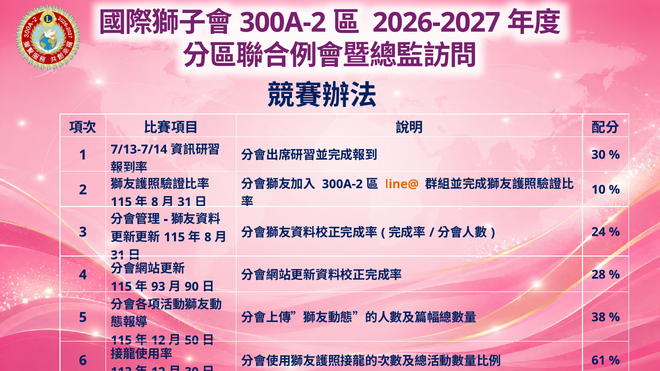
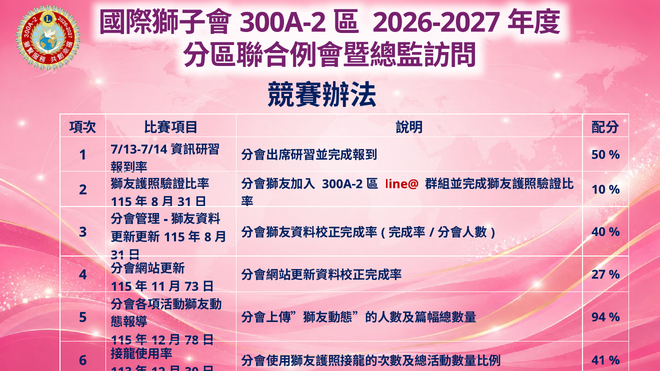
30 at (599, 155): 30 -> 50
line@ colour: orange -> red
24: 24 -> 40
28: 28 -> 27
93: 93 -> 11
90: 90 -> 73
38: 38 -> 94
50: 50 -> 78
61: 61 -> 41
